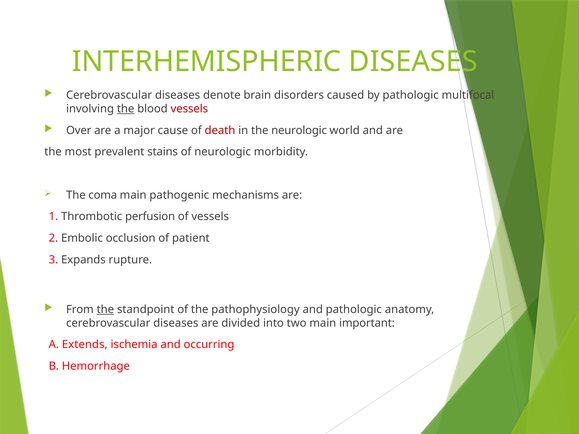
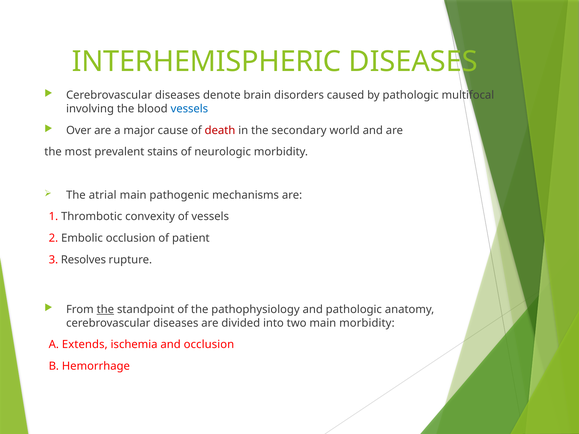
the at (126, 109) underline: present -> none
vessels at (189, 109) colour: red -> blue
the neurologic: neurologic -> secondary
coma: coma -> atrial
perfusion: perfusion -> convexity
Expands: Expands -> Resolves
main important: important -> morbidity
and occurring: occurring -> occlusion
